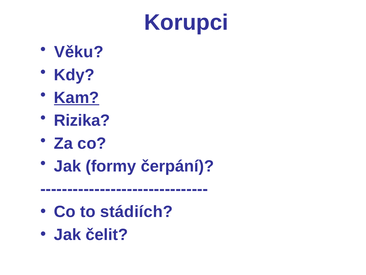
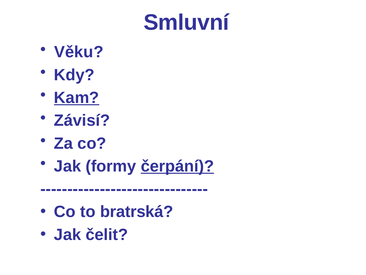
Korupci: Korupci -> Smluvní
Rizika: Rizika -> Závisí
čerpání underline: none -> present
stádiích: stádiích -> bratrská
